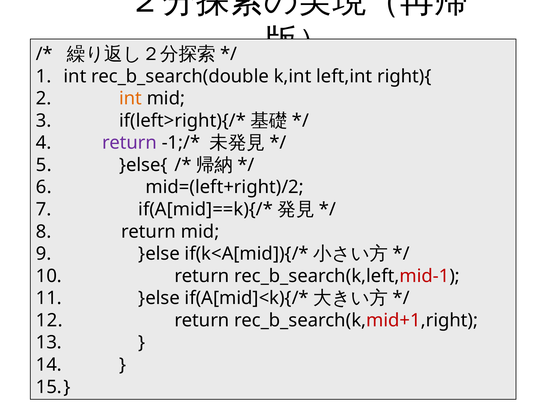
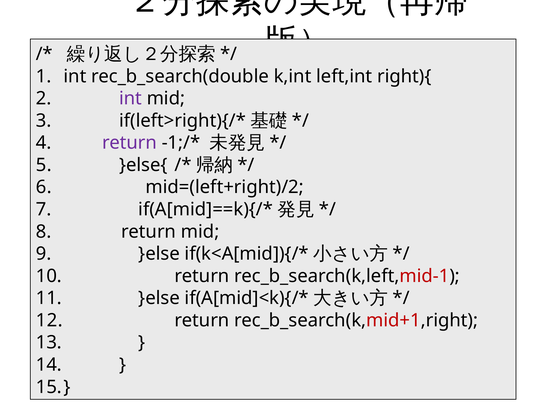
int at (130, 99) colour: orange -> purple
